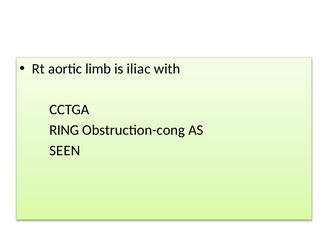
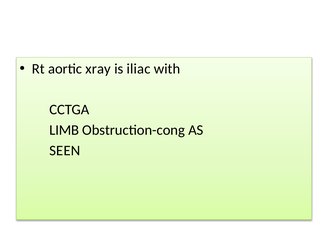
limb: limb -> xray
RING: RING -> LIMB
